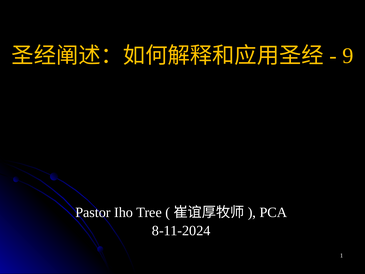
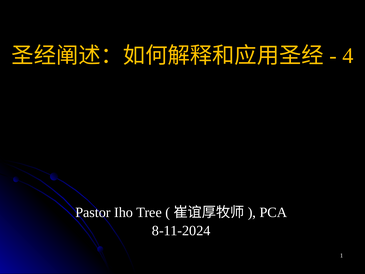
9: 9 -> 4
